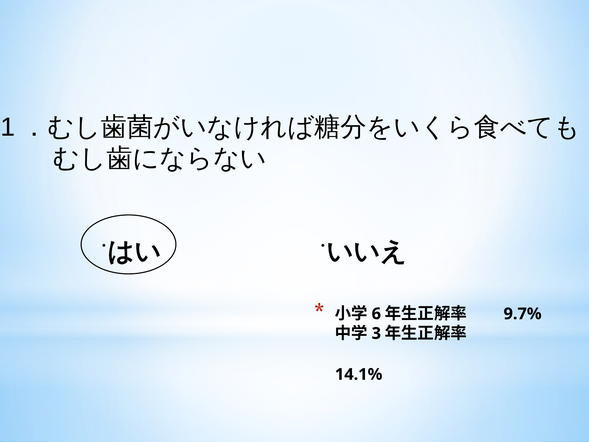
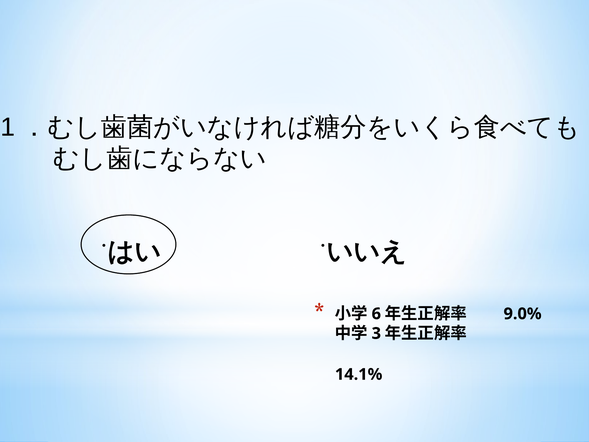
9.7%: 9.7% -> 9.0%
